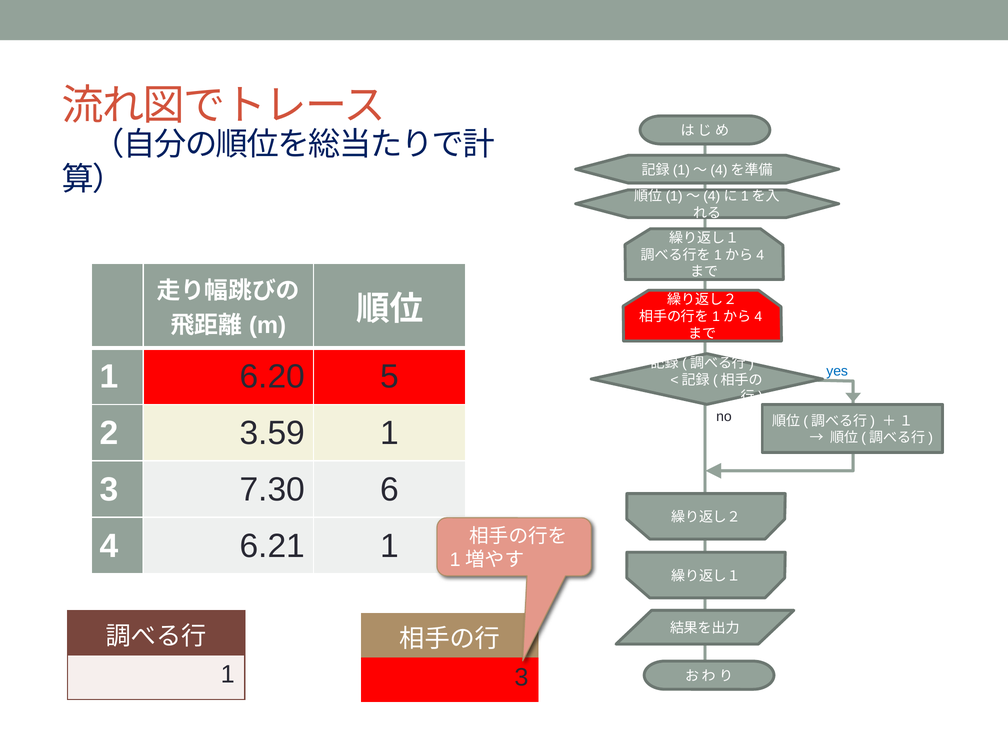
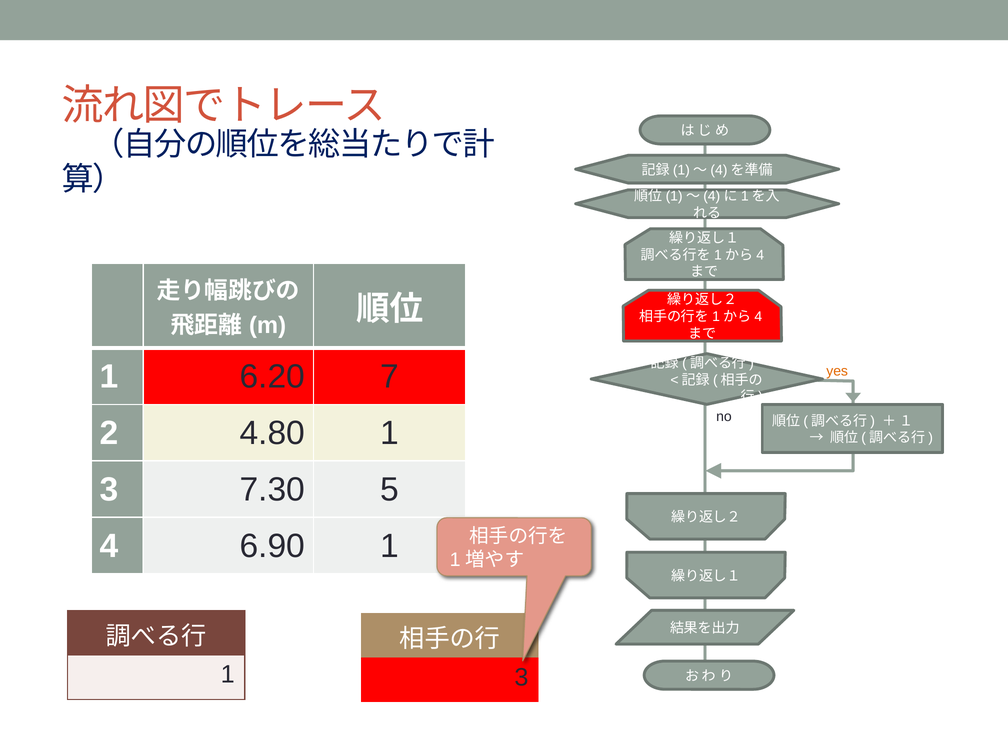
5: 5 -> 7
yes colour: blue -> orange
3.59: 3.59 -> 4.80
6: 6 -> 5
6.21: 6.21 -> 6.90
